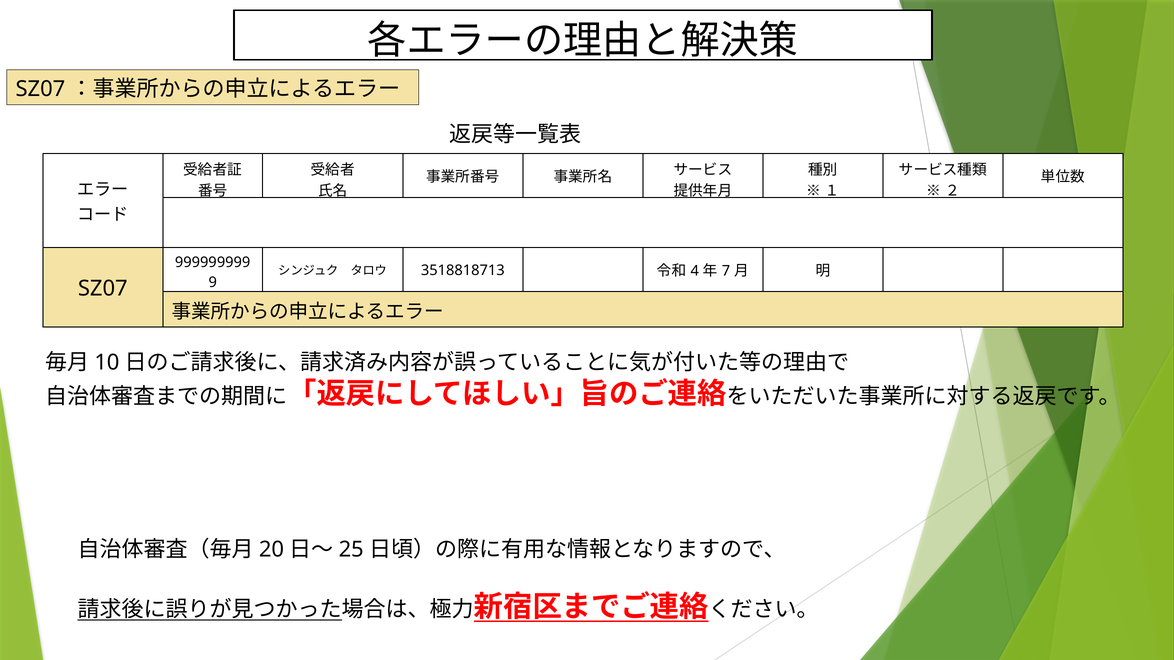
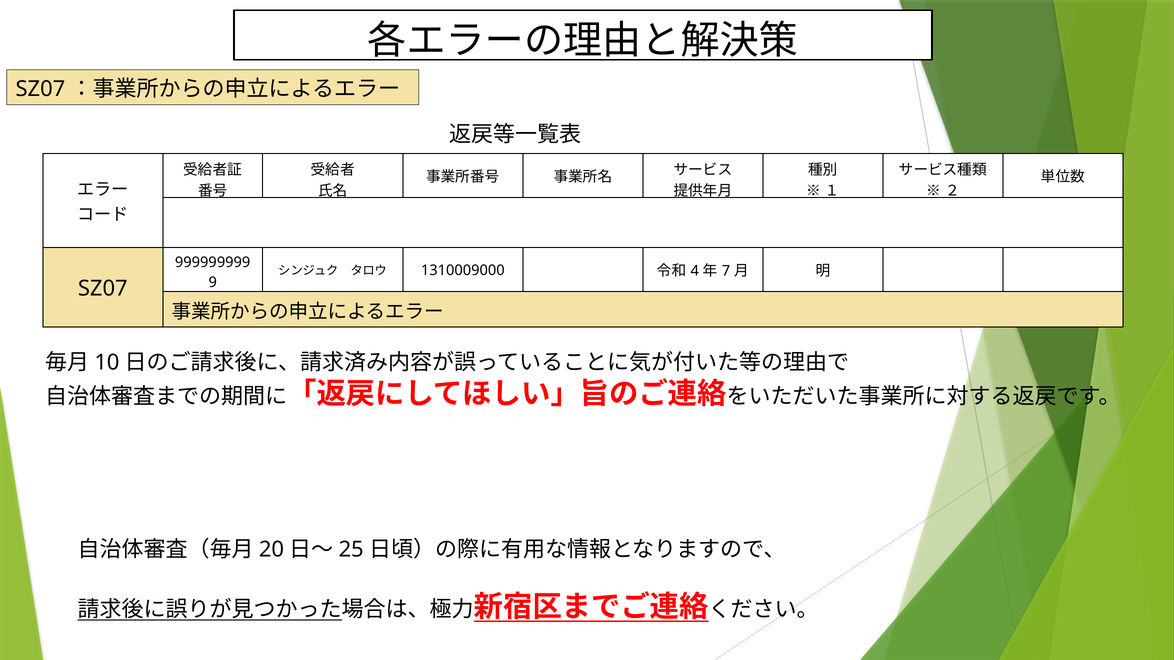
3518818713: 3518818713 -> 1310009000
